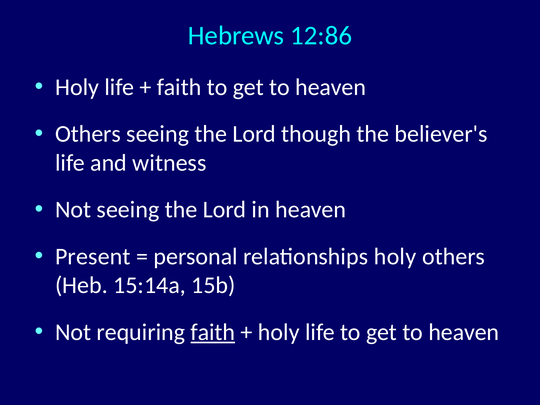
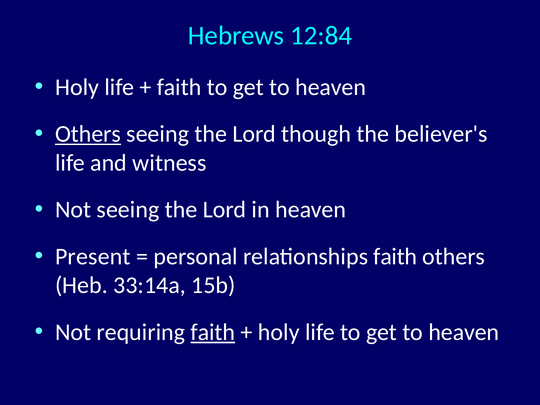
12:86: 12:86 -> 12:84
Others at (88, 134) underline: none -> present
relationships holy: holy -> faith
15:14a: 15:14a -> 33:14a
